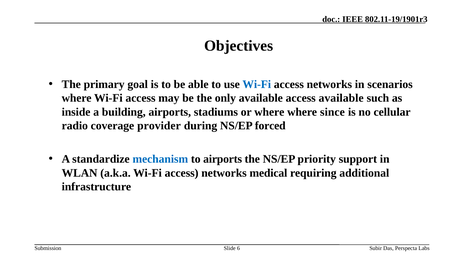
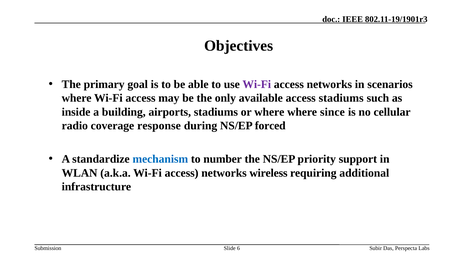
Wi-Fi at (257, 84) colour: blue -> purple
access available: available -> stadiums
provider: provider -> response
to airports: airports -> number
medical: medical -> wireless
